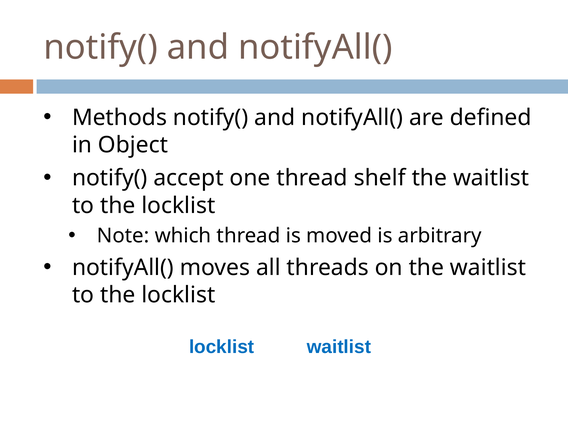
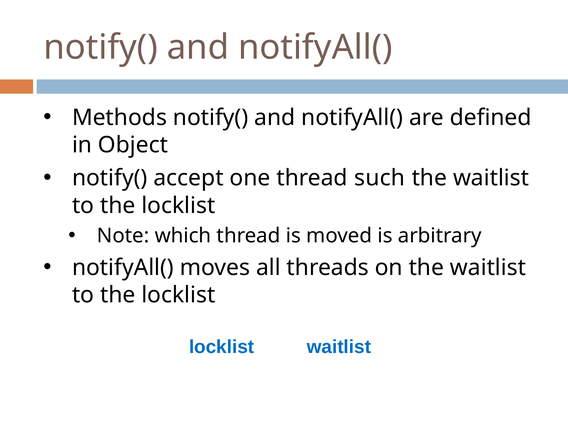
shelf: shelf -> such
